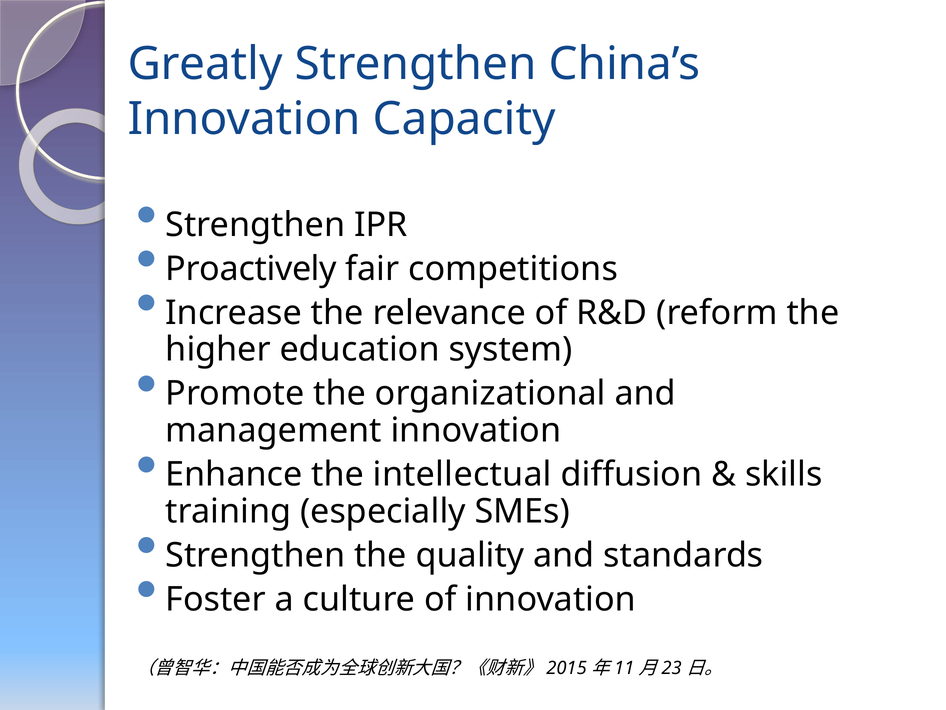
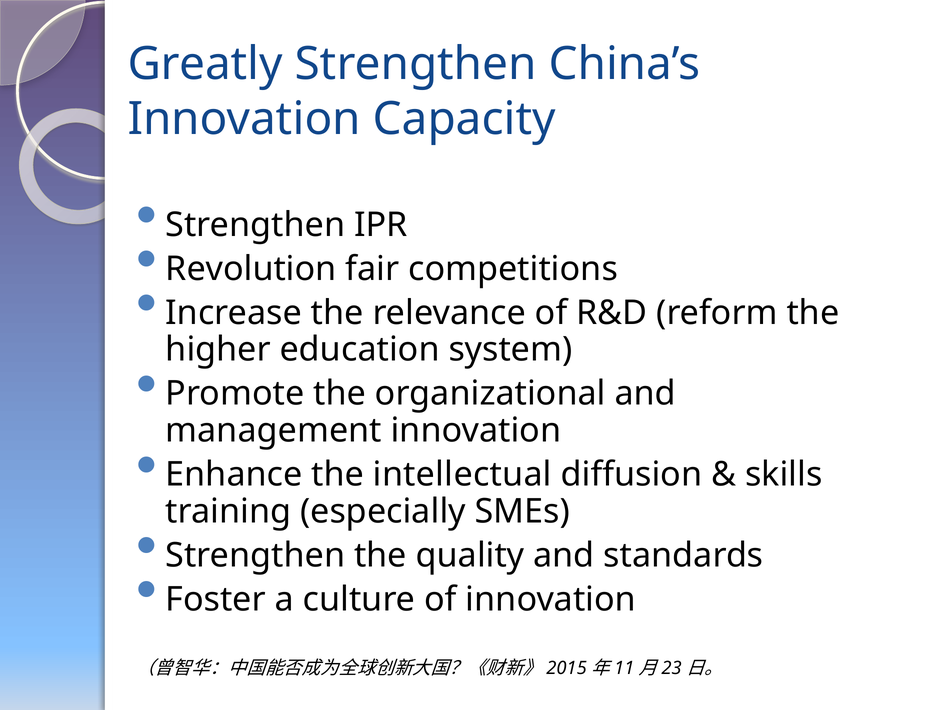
Proactively: Proactively -> Revolution
